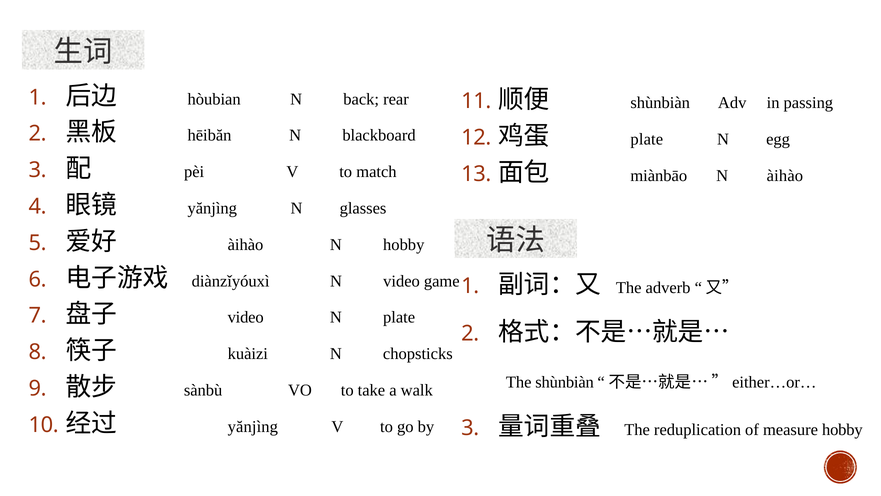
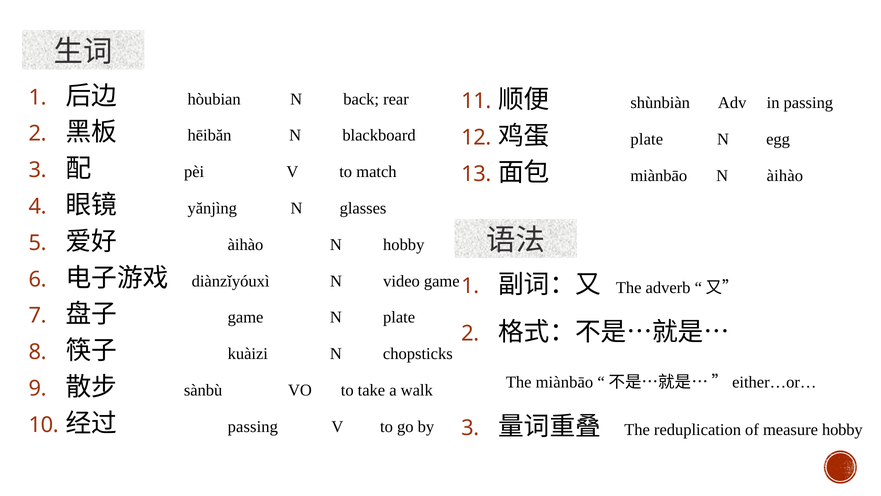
video at (246, 317): video -> game
The shùnbiàn: shùnbiàn -> miànbāo
yănjìng at (253, 426): yănjìng -> passing
